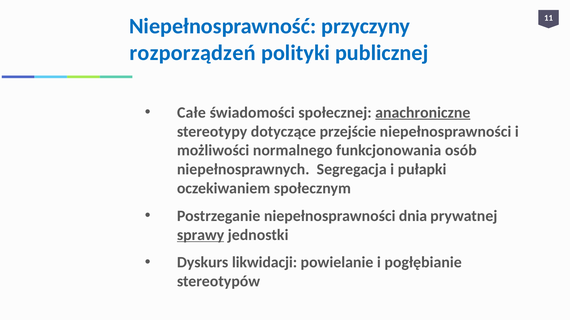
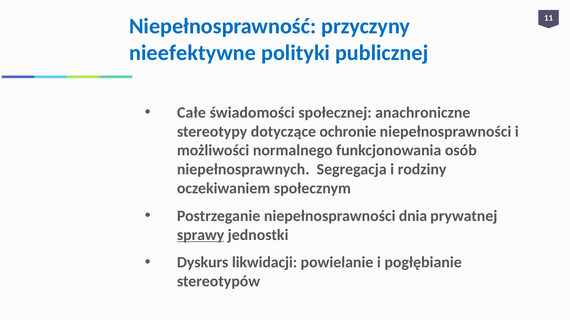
rozporządzeń: rozporządzeń -> nieefektywne
anachroniczne underline: present -> none
przejście: przejście -> ochronie
pułapki: pułapki -> rodziny
